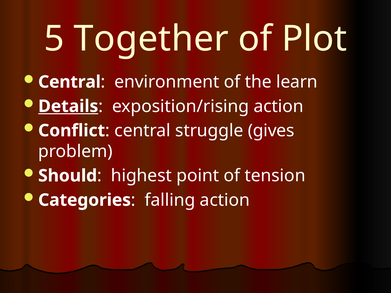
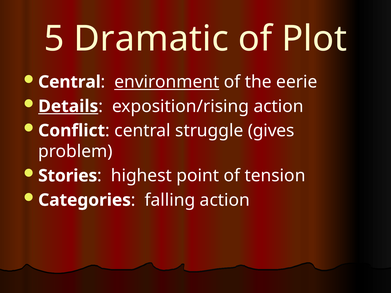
Together: Together -> Dramatic
environment underline: none -> present
learn: learn -> eerie
Should: Should -> Stories
